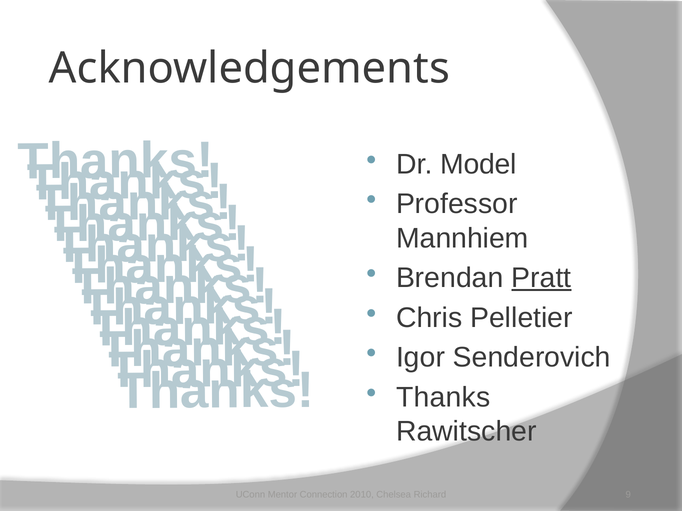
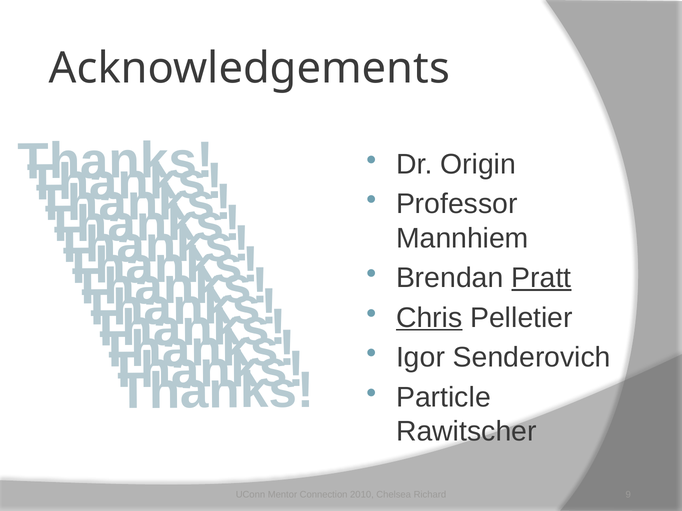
Model: Model -> Origin
Chris underline: none -> present
Thanks at (443, 398): Thanks -> Particle
